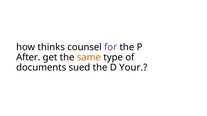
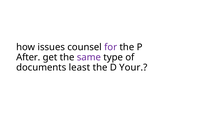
thinks: thinks -> issues
same colour: orange -> purple
sued: sued -> least
